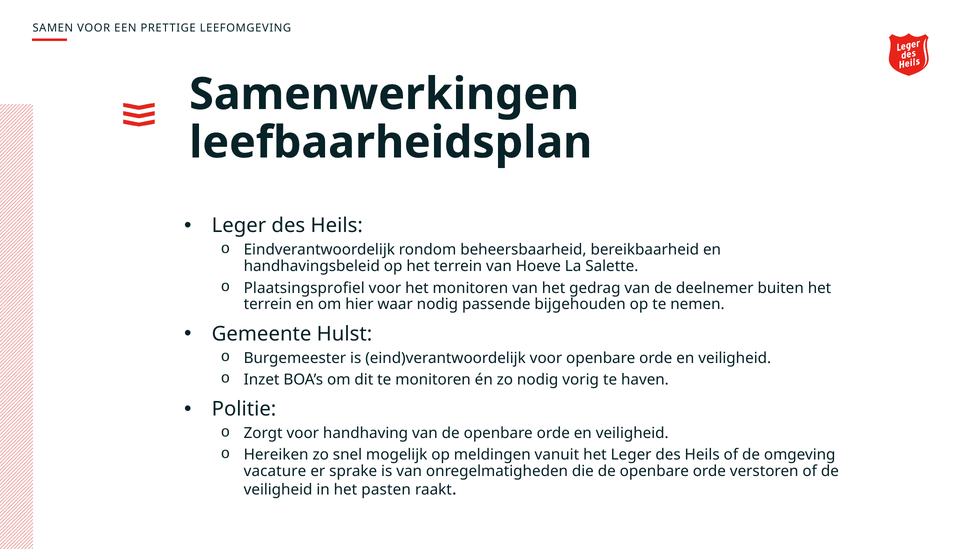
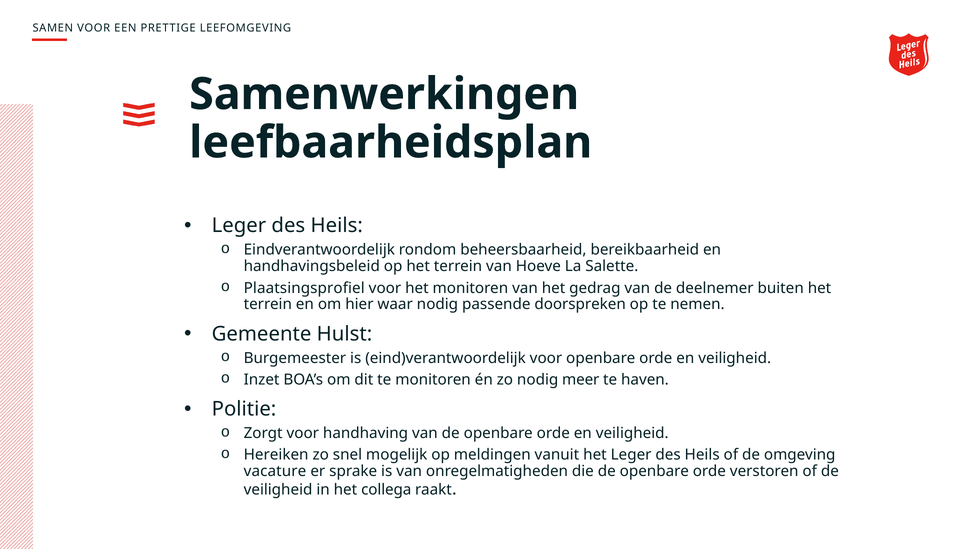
bijgehouden: bijgehouden -> doorspreken
vorig: vorig -> meer
pasten: pasten -> collega
